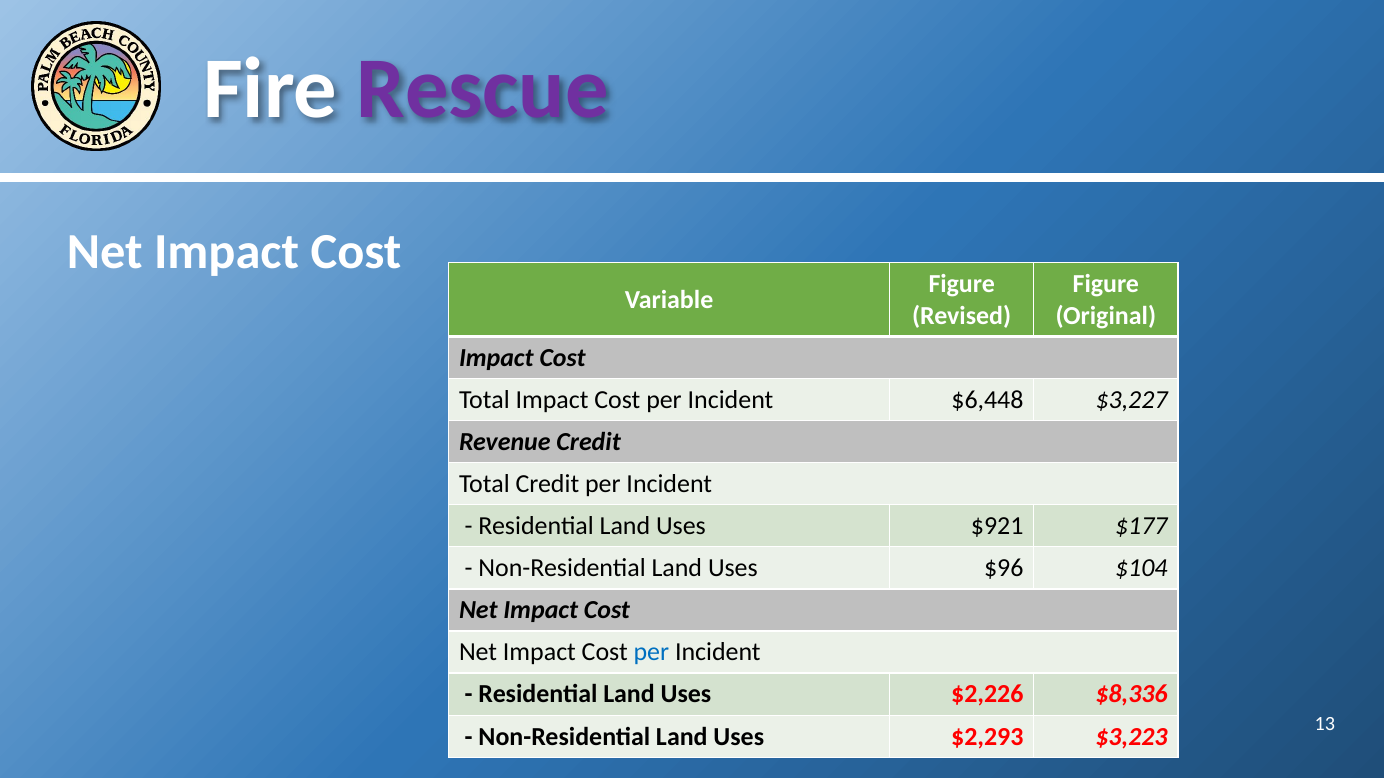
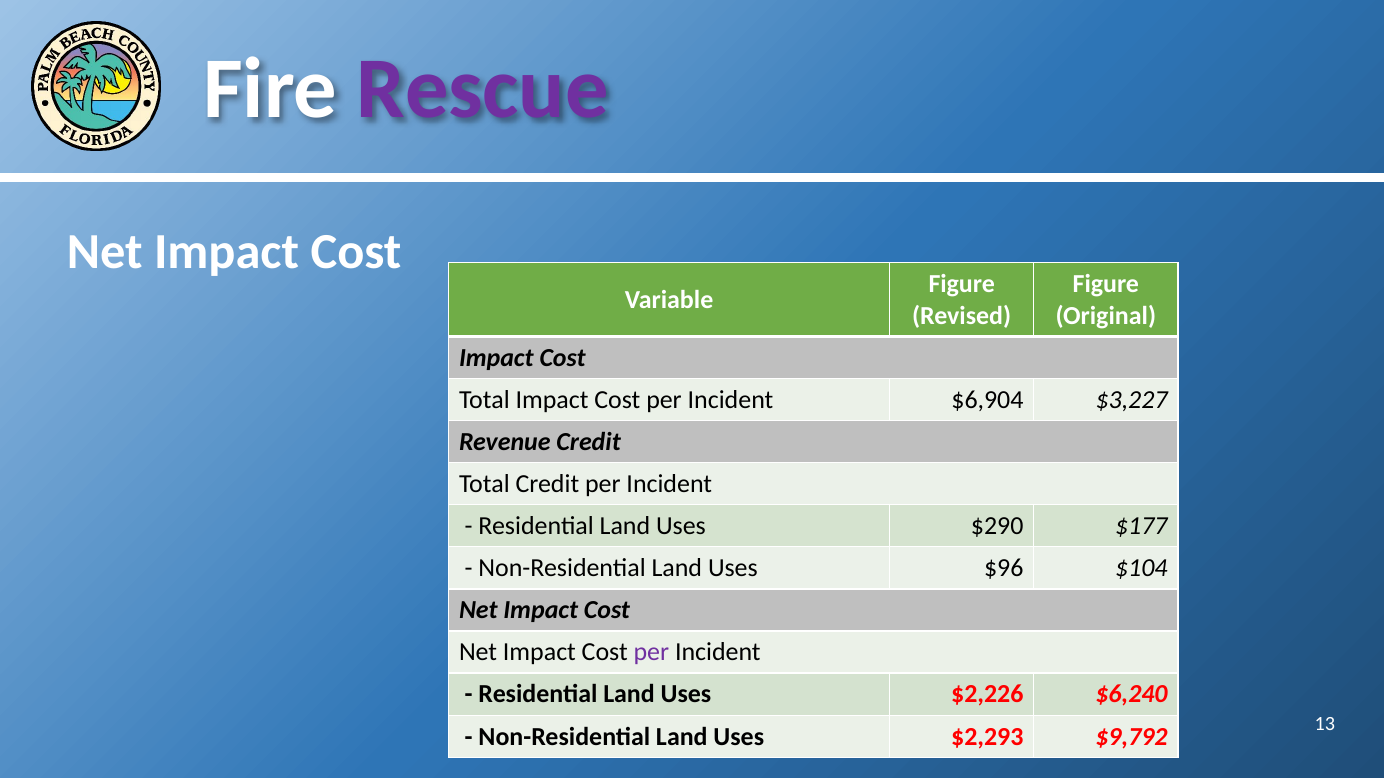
$6,448: $6,448 -> $6,904
$921: $921 -> $290
per at (651, 653) colour: blue -> purple
$8,336: $8,336 -> $6,240
$3,223: $3,223 -> $9,792
